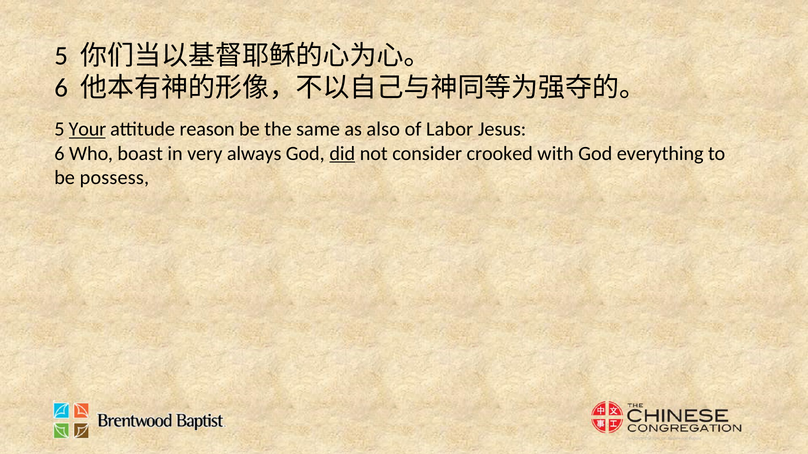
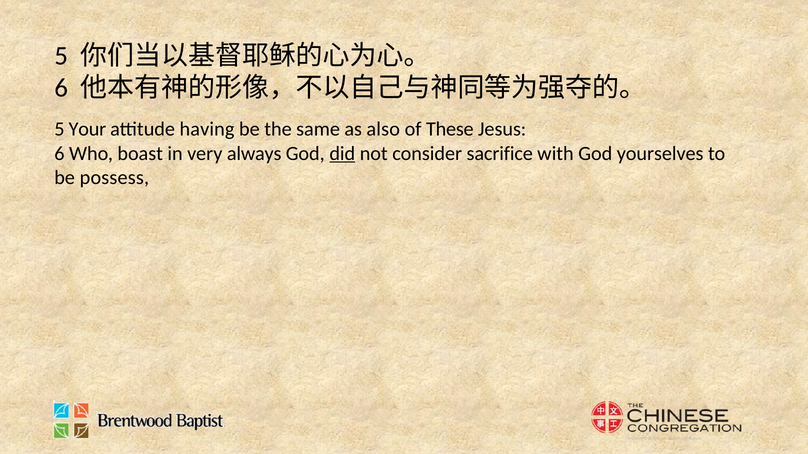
Your underline: present -> none
reason: reason -> having
Labor: Labor -> These
crooked: crooked -> sacrifice
everything: everything -> yourselves
